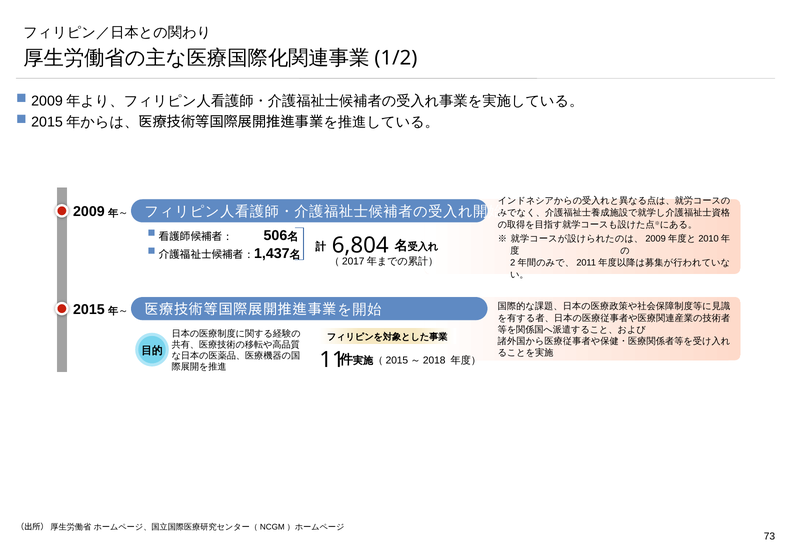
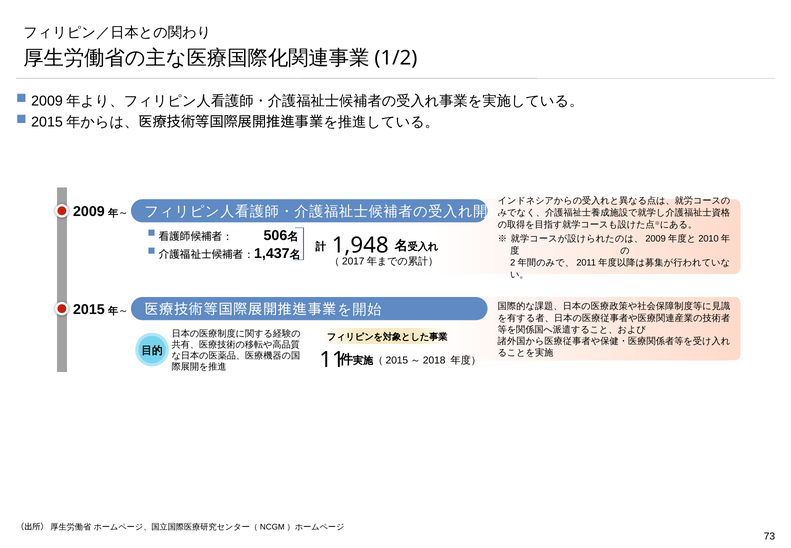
6,804: 6,804 -> 1,948
